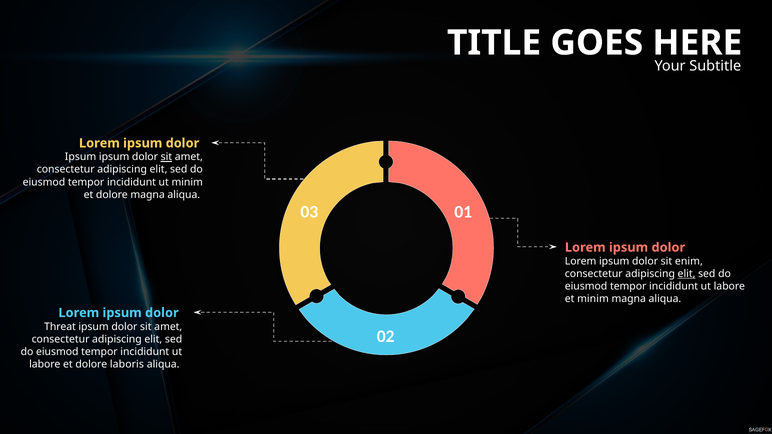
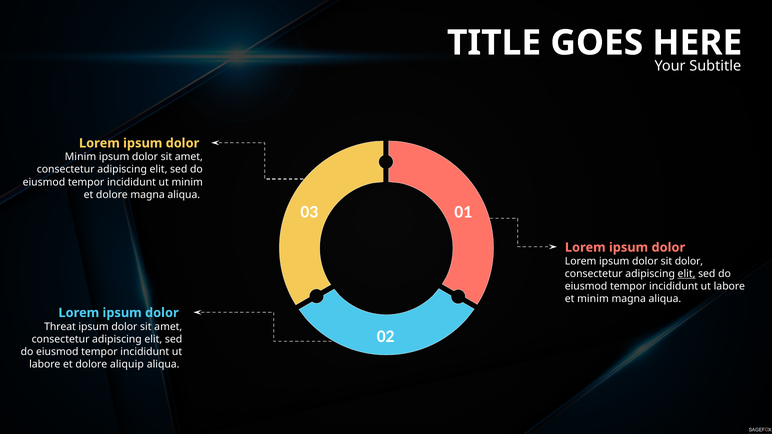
Ipsum at (81, 157): Ipsum -> Minim
sit at (166, 157) underline: present -> none
sit enim: enim -> dolor
laboris: laboris -> aliquip
